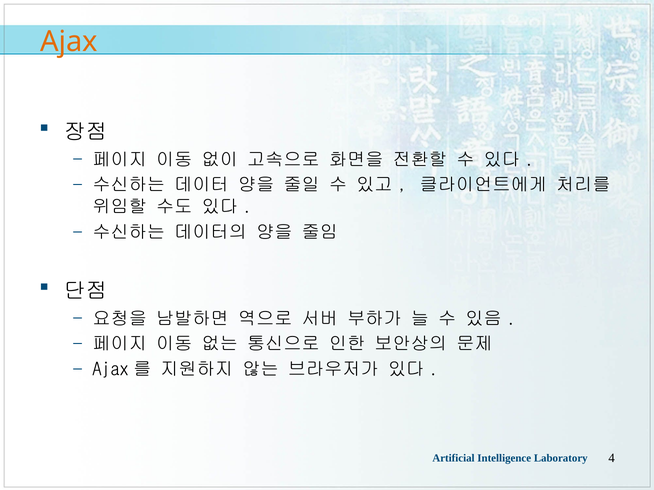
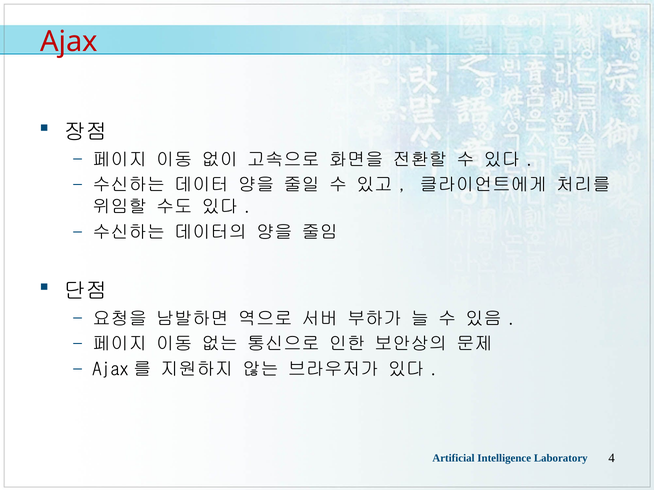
Ajax colour: orange -> red
